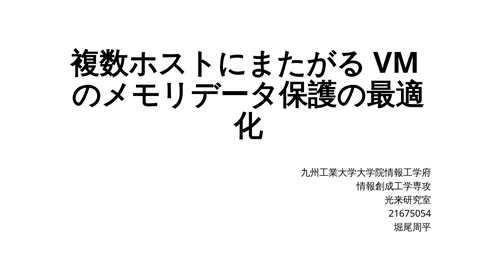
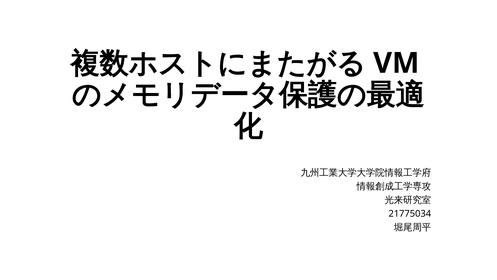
21675054: 21675054 -> 21775034
